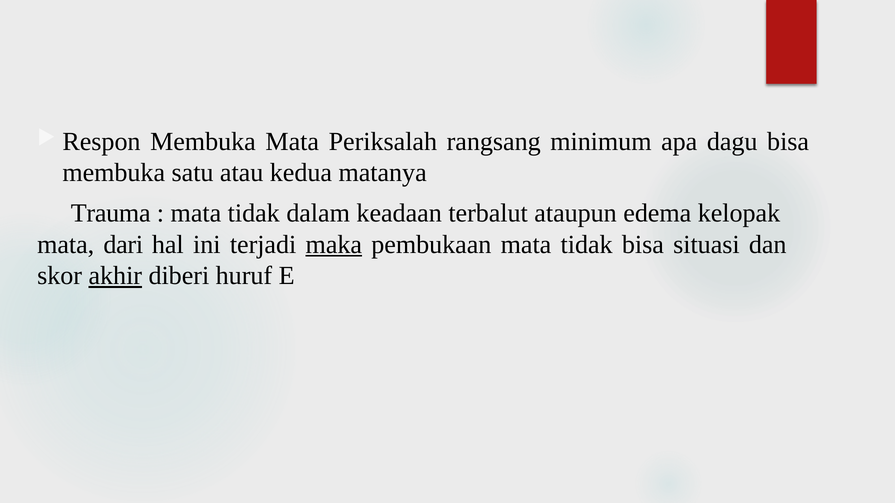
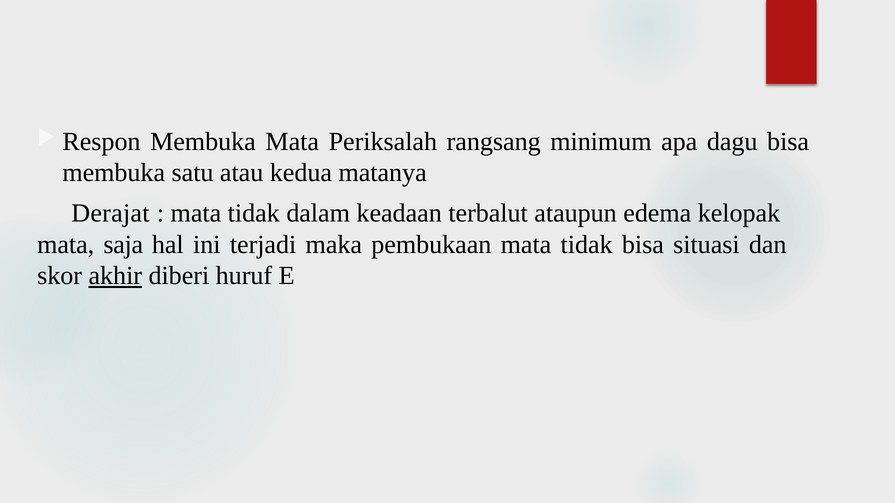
Trauma: Trauma -> Derajat
dari: dari -> saja
maka underline: present -> none
